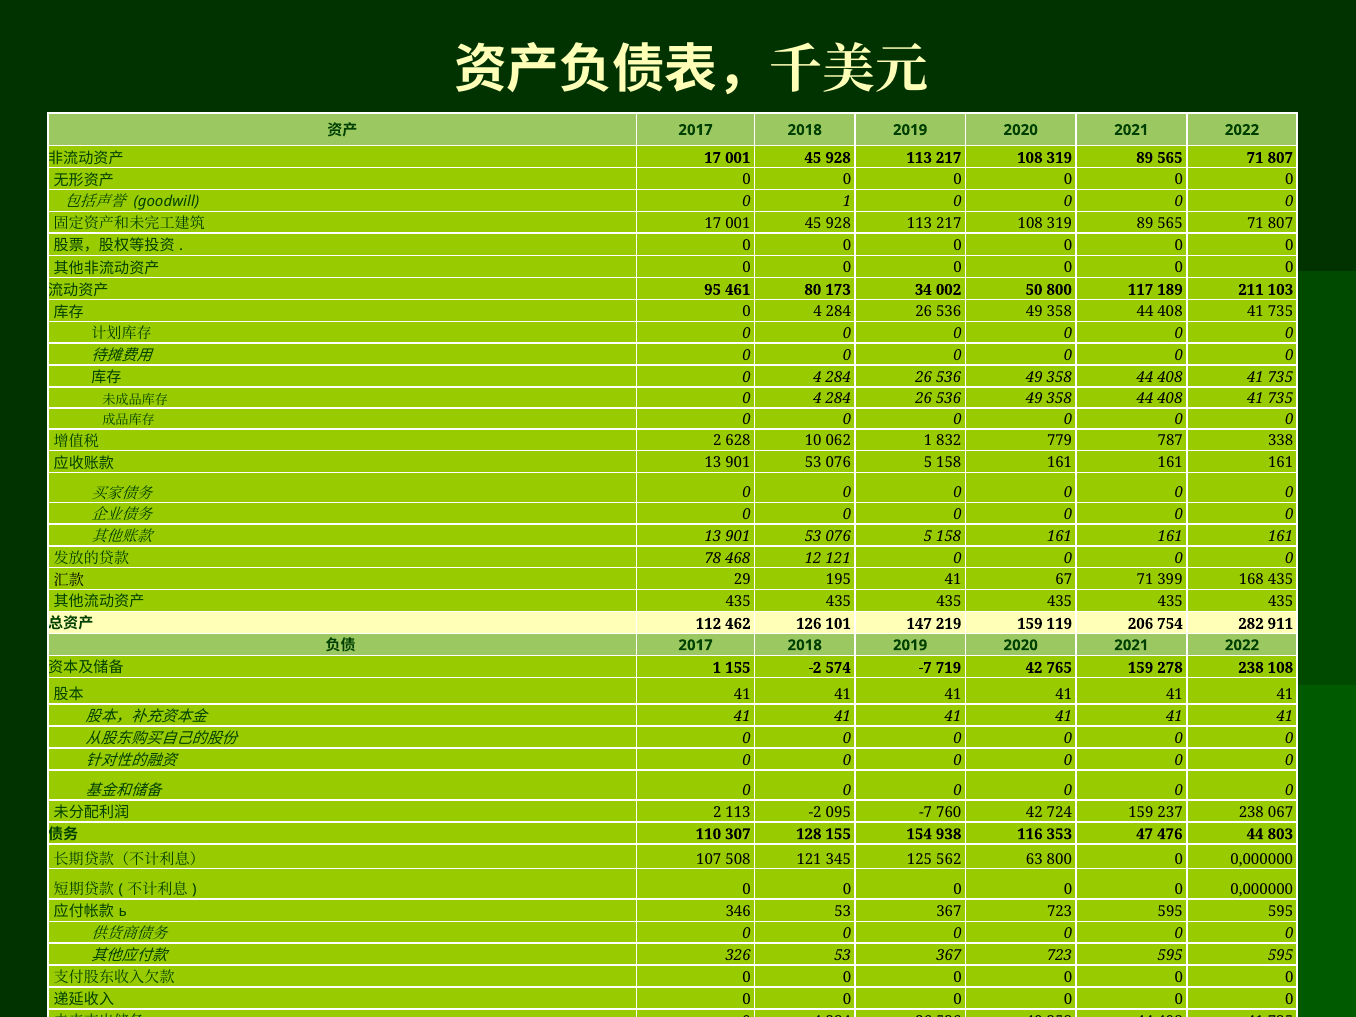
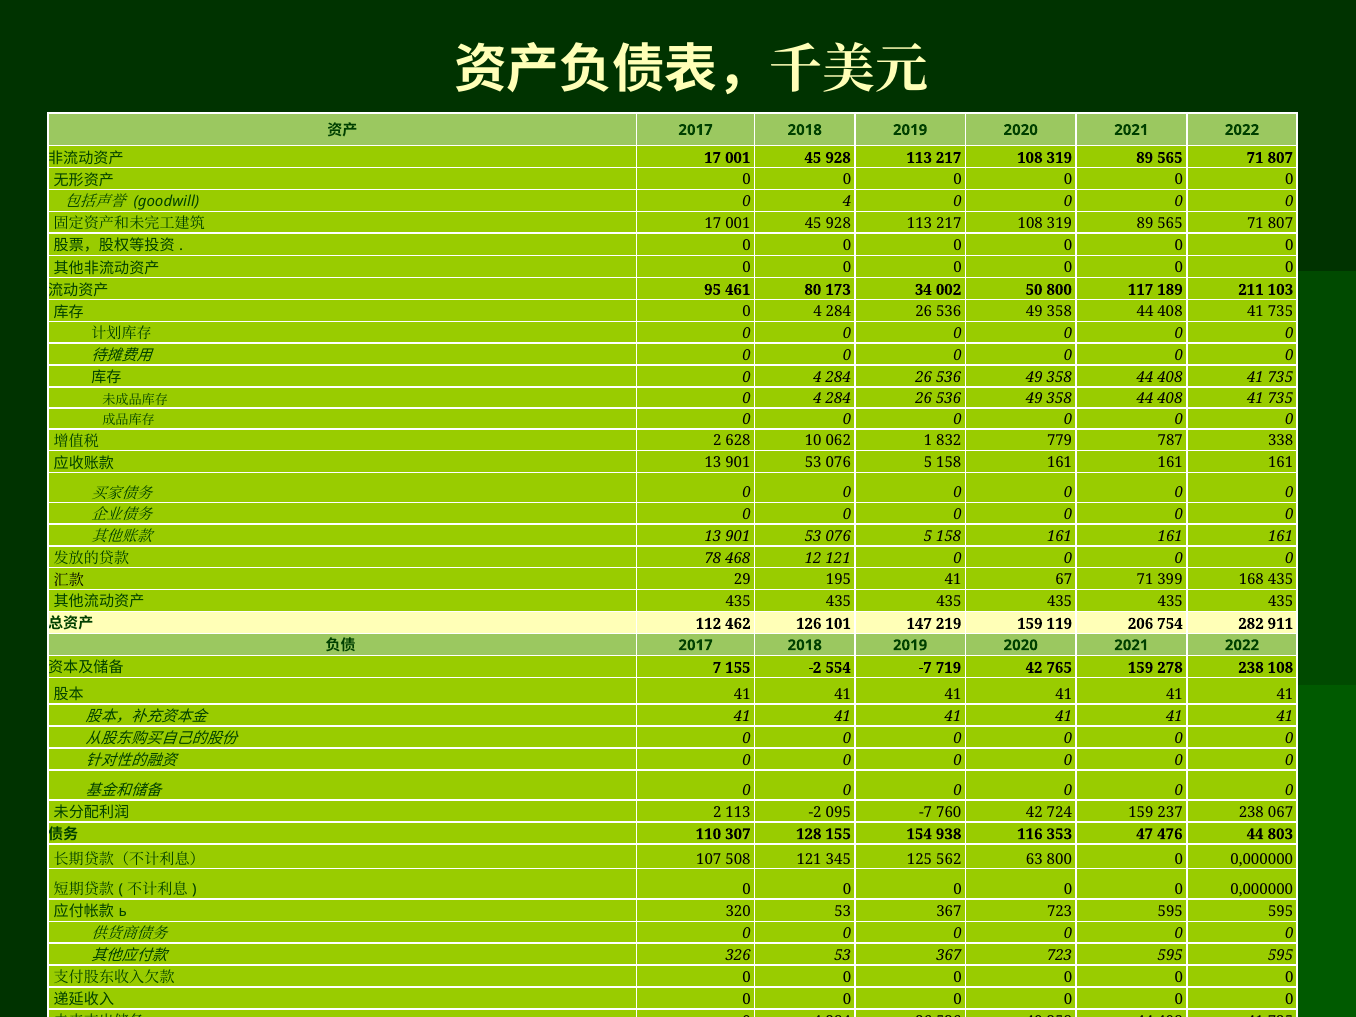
goodwill 0 1: 1 -> 4
1 at (717, 668): 1 -> 7
574: 574 -> 554
346: 346 -> 320
